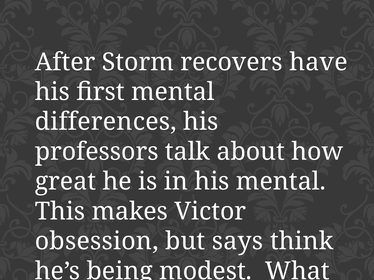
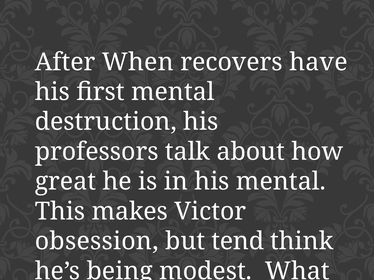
Storm: Storm -> When
differences: differences -> destruction
says: says -> tend
